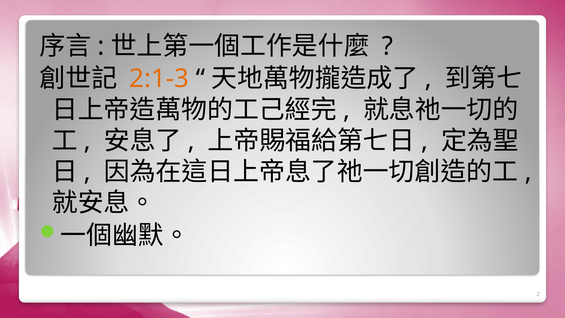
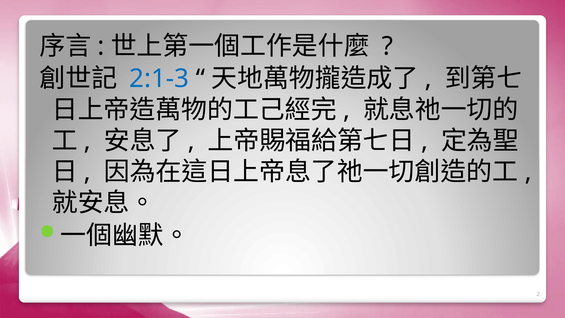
2:1-3 colour: orange -> blue
